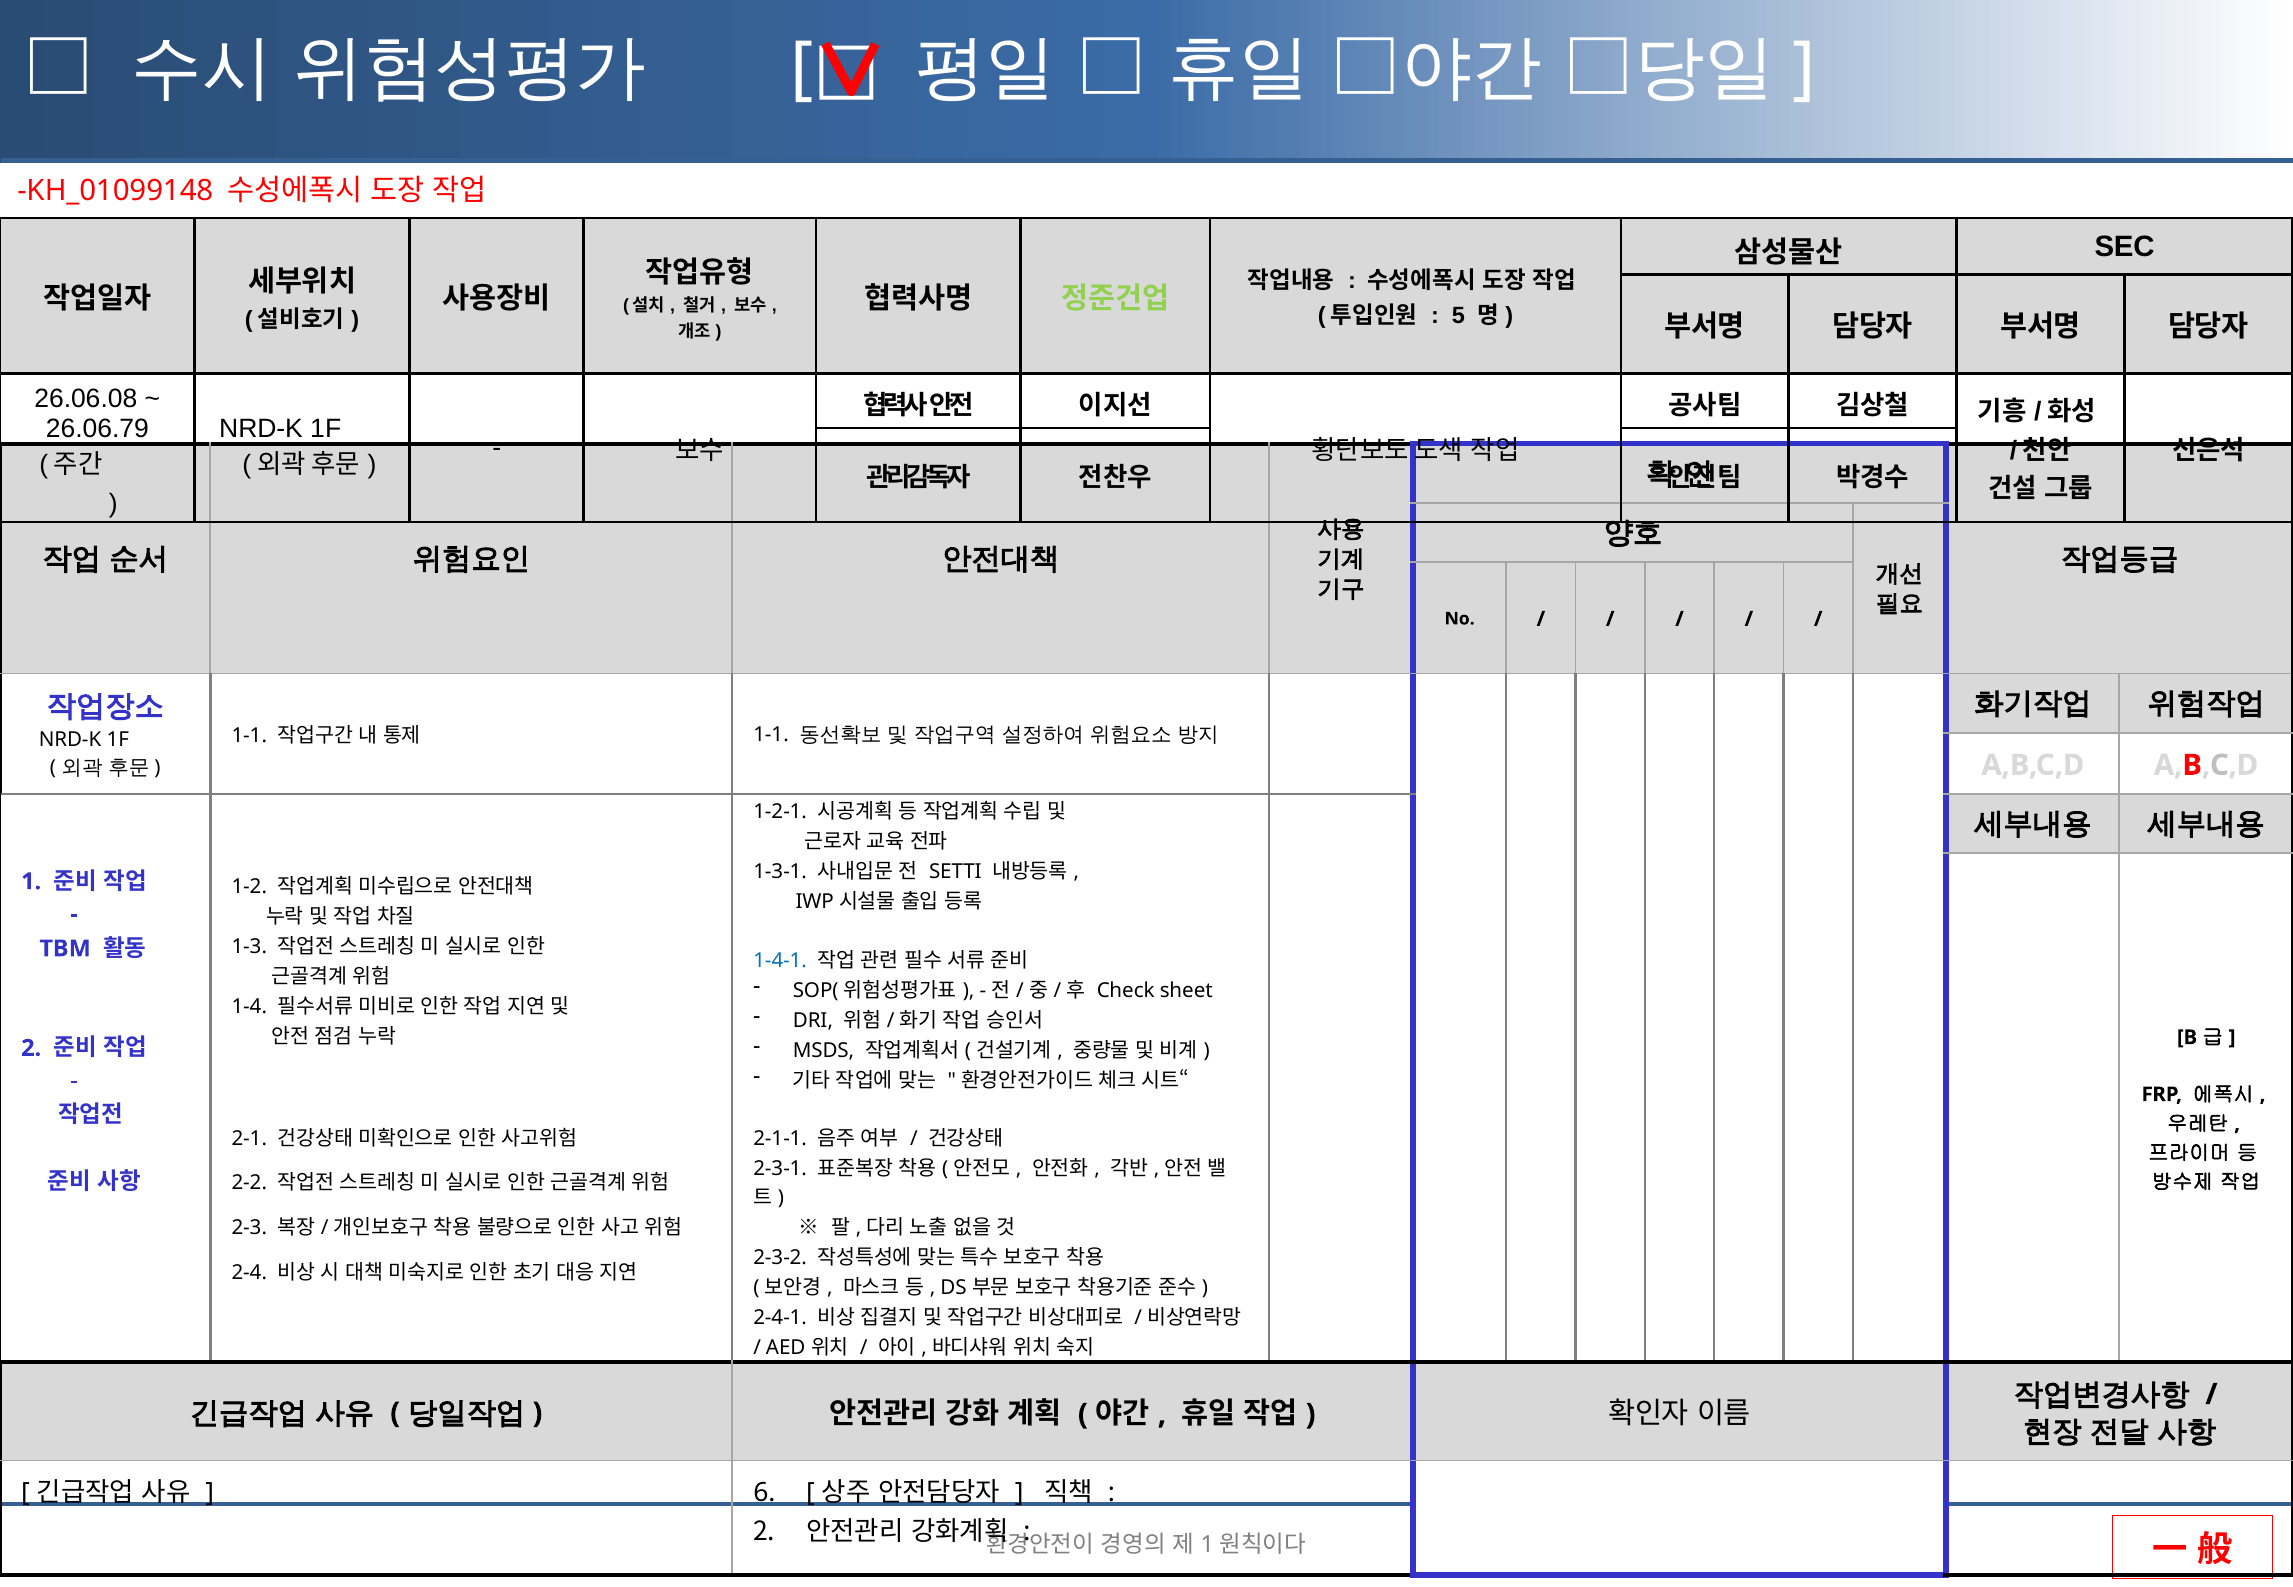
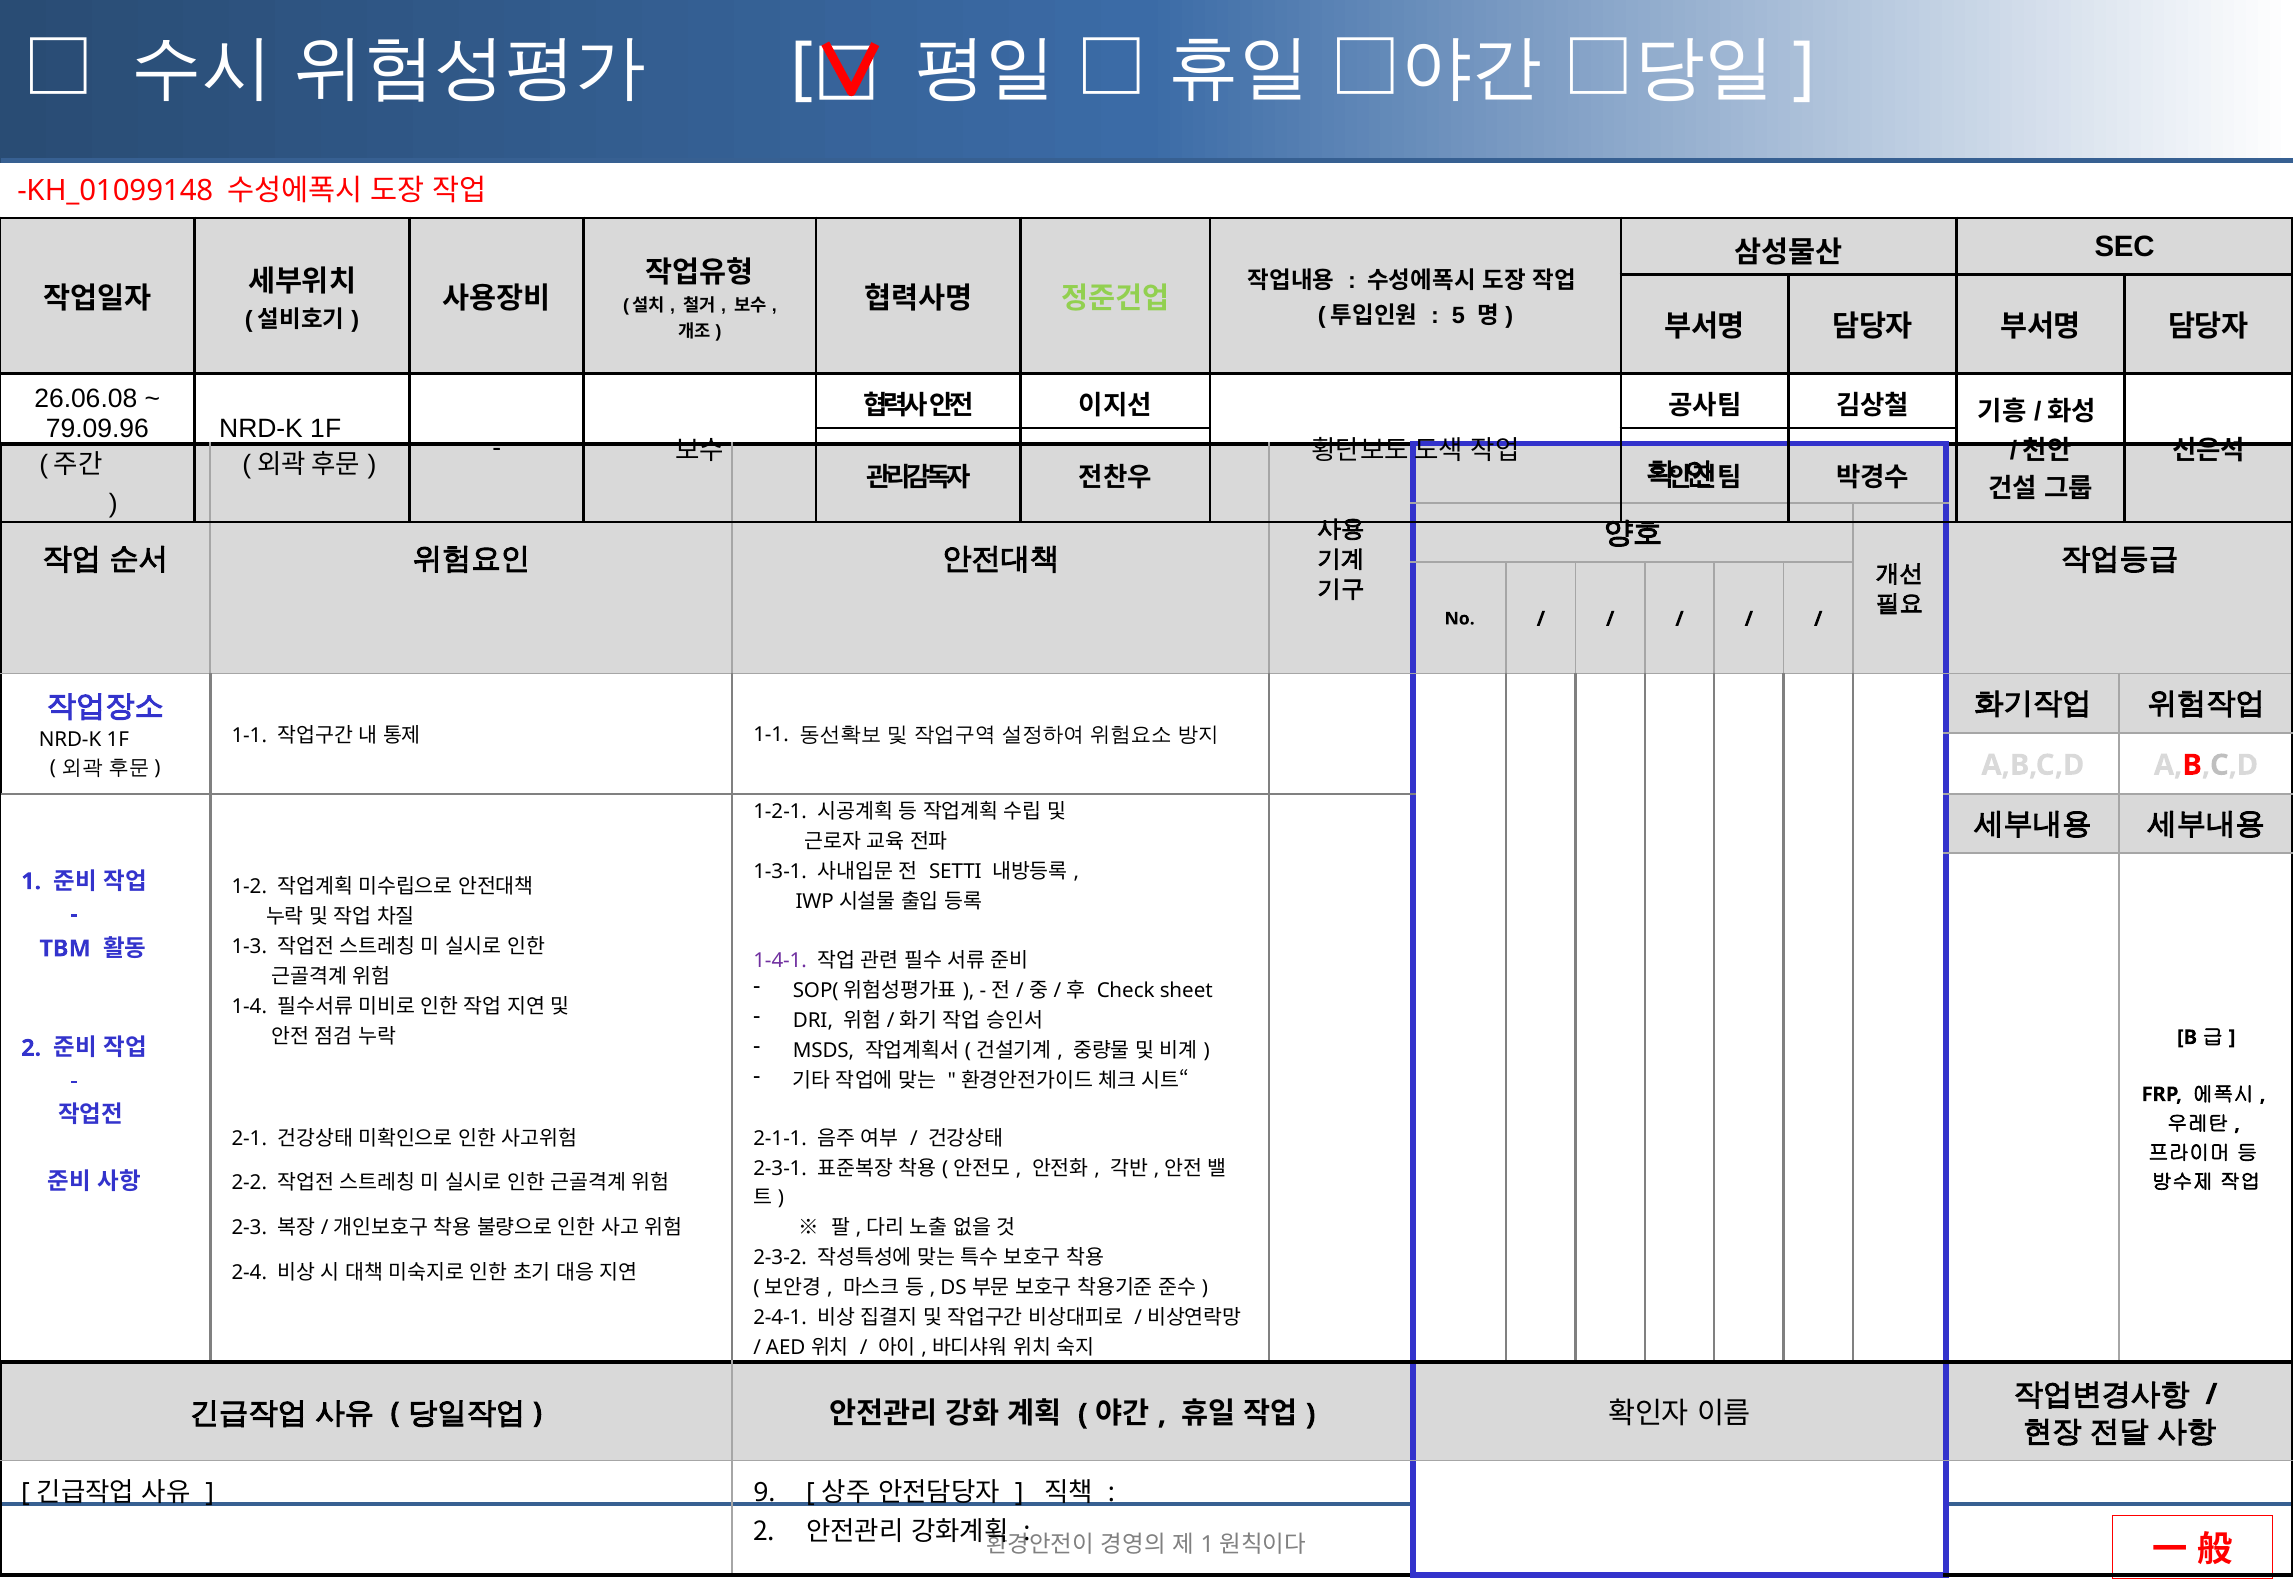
26.06.79: 26.06.79 -> 79.09.96
1-4-1 colour: blue -> purple
6: 6 -> 9
